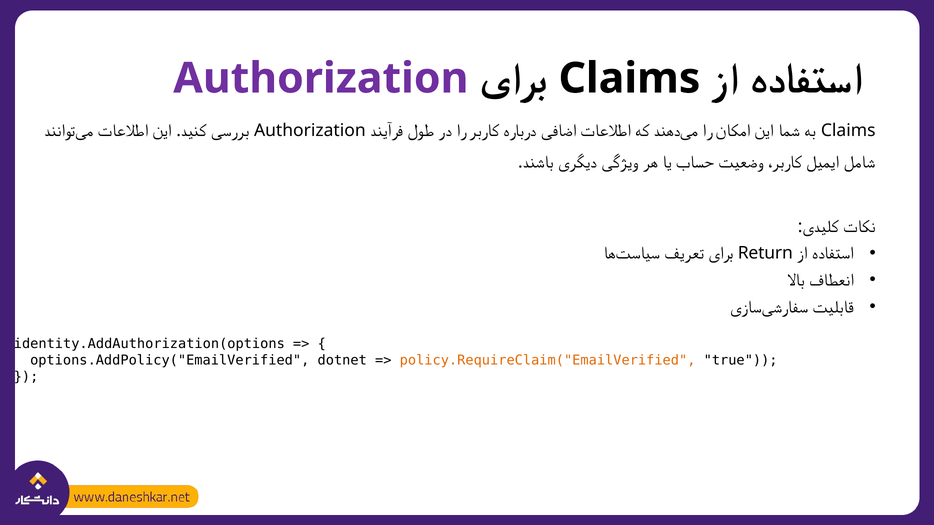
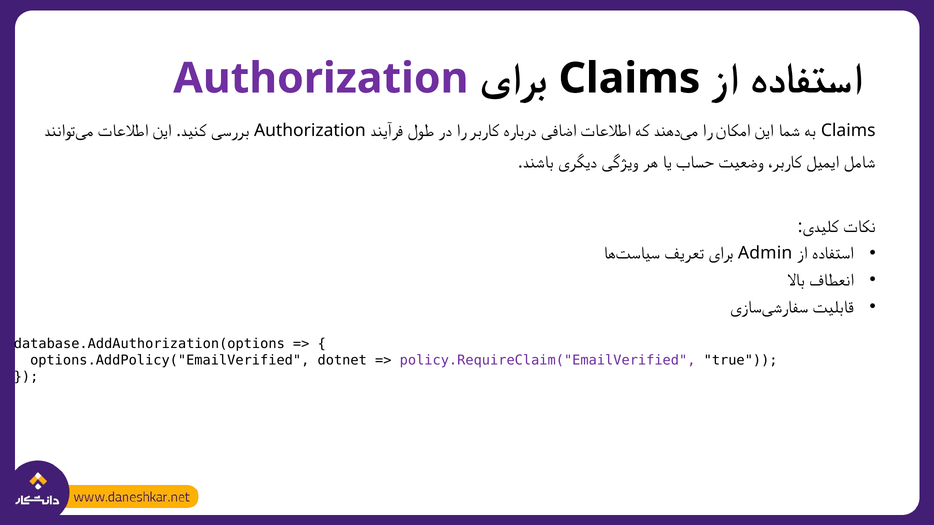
Return: Return -> Admin
identity.AddAuthorization(options: identity.AddAuthorization(options -> database.AddAuthorization(options
policy.RequireClaim("EmailVerified colour: orange -> purple
